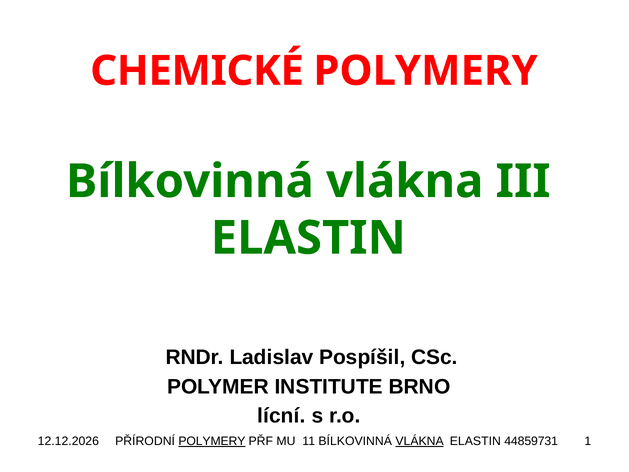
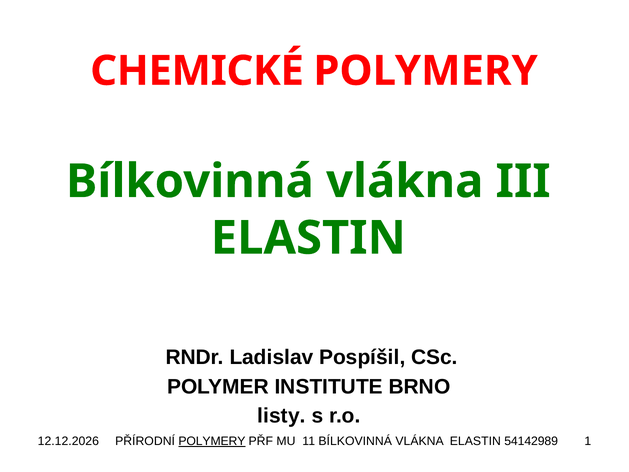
lícní: lícní -> listy
VLÁKNA at (420, 441) underline: present -> none
44859731: 44859731 -> 54142989
